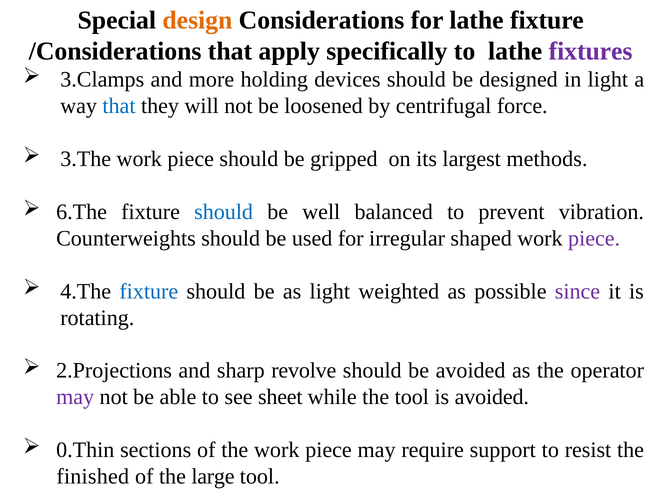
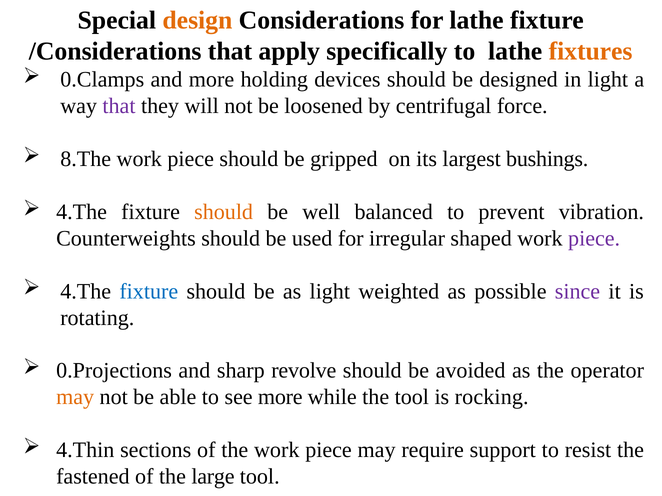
fixtures colour: purple -> orange
3.Clamps: 3.Clamps -> 0.Clamps
that at (119, 106) colour: blue -> purple
3.The: 3.The -> 8.The
methods: methods -> bushings
6.The at (82, 212): 6.The -> 4.The
should at (224, 212) colour: blue -> orange
2.Projections: 2.Projections -> 0.Projections
may at (75, 398) colour: purple -> orange
see sheet: sheet -> more
is avoided: avoided -> rocking
0.Thin: 0.Thin -> 4.Thin
finished: finished -> fastened
